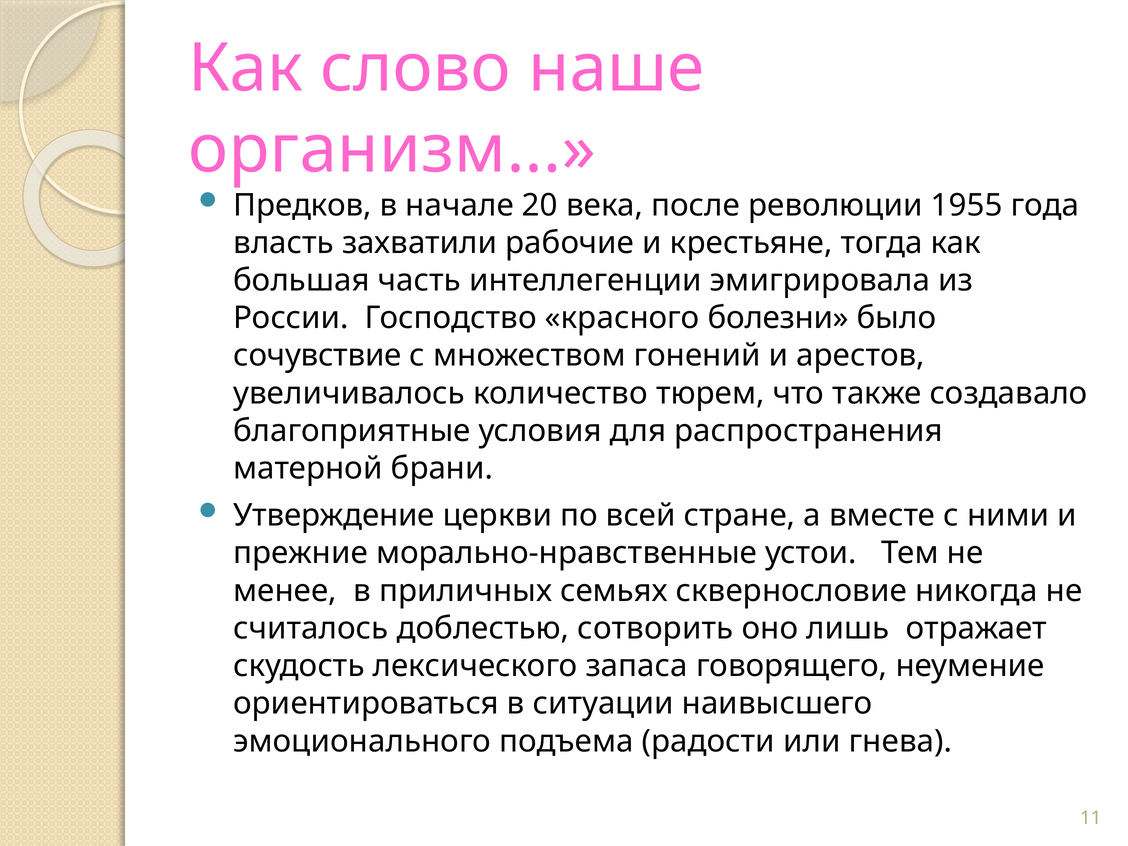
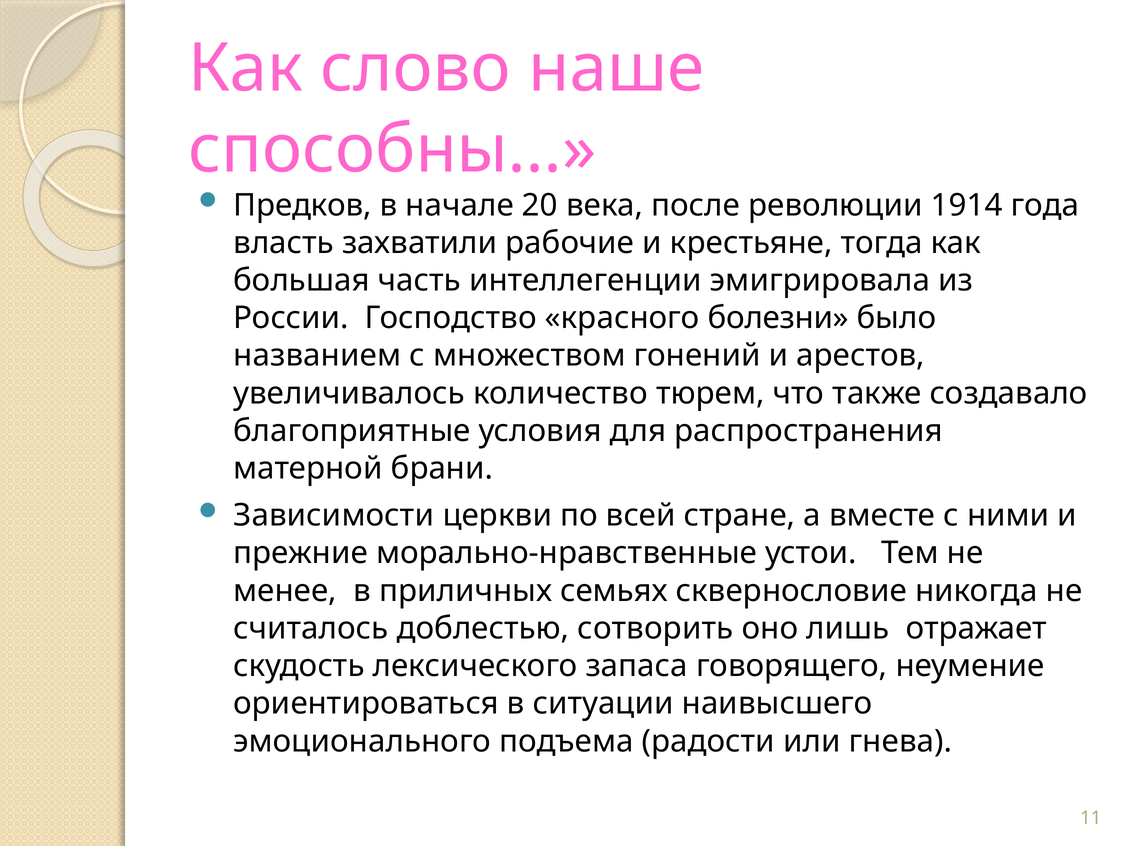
организм: организм -> способны
1955: 1955 -> 1914
сочувствие: сочувствие -> названием
Утверждение: Утверждение -> Зависимости
